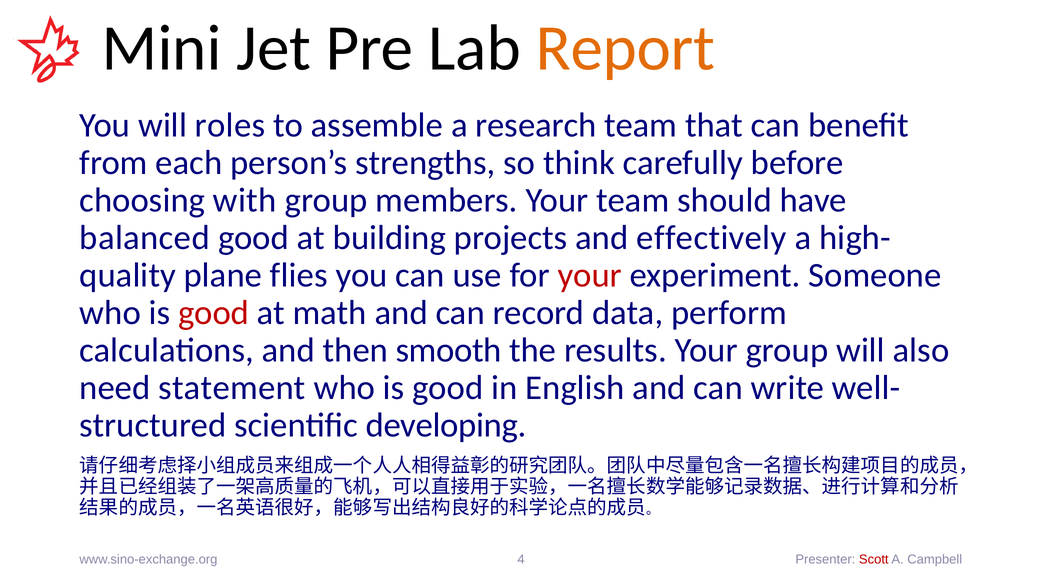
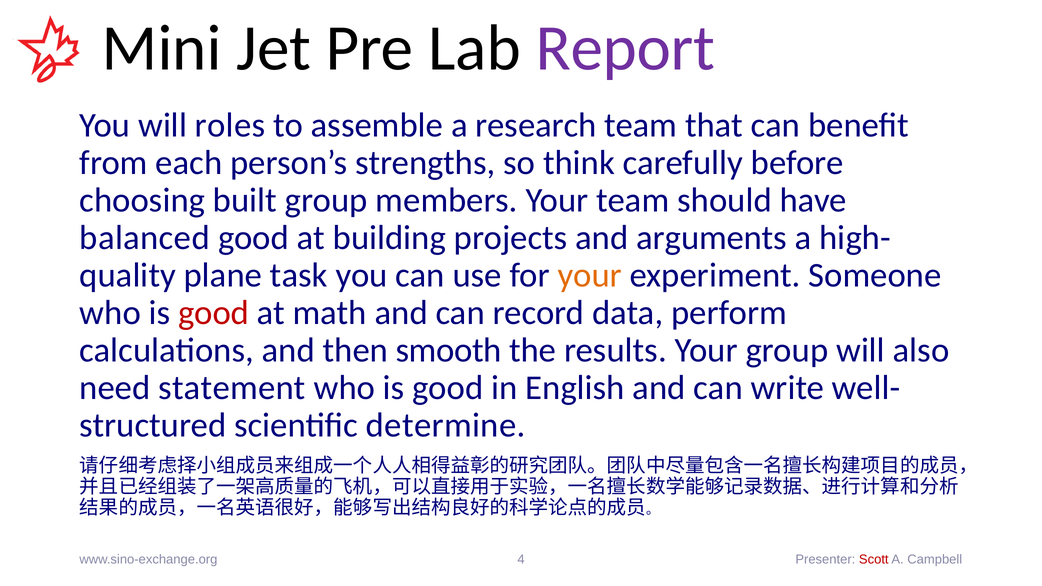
Report colour: orange -> purple
with: with -> built
effectively: effectively -> arguments
flies: flies -> task
your at (590, 275) colour: red -> orange
developing: developing -> determine
